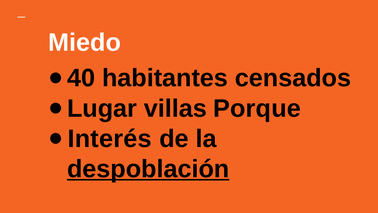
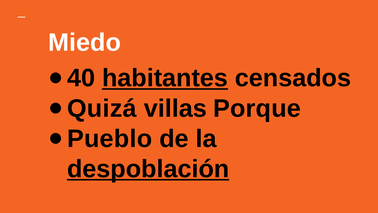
habitantes underline: none -> present
Lugar: Lugar -> Quizá
Interés: Interés -> Pueblo
